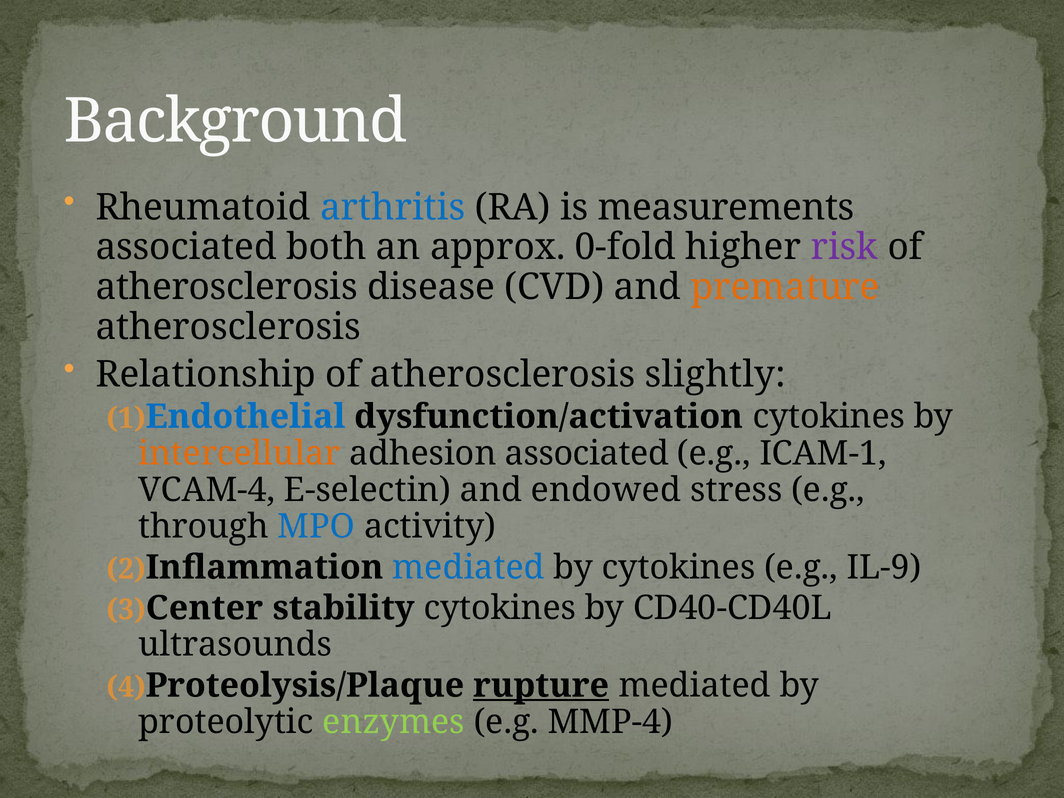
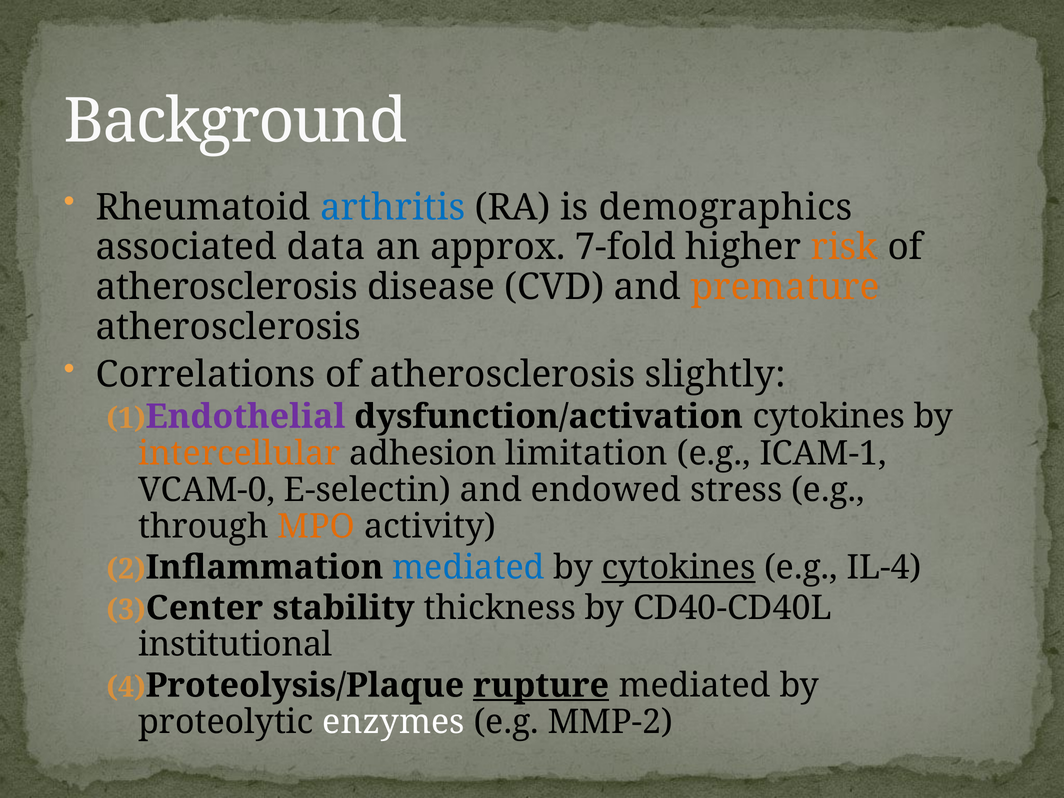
measurements: measurements -> demographics
both: both -> data
0-fold: 0-fold -> 7-fold
risk colour: purple -> orange
Relationship: Relationship -> Correlations
Endothelial colour: blue -> purple
adhesion associated: associated -> limitation
VCAM-4: VCAM-4 -> VCAM-0
MPO colour: blue -> orange
cytokines at (679, 567) underline: none -> present
IL-9: IL-9 -> IL-4
stability cytokines: cytokines -> thickness
ultrasounds: ultrasounds -> institutional
enzymes colour: light green -> white
MMP-4: MMP-4 -> MMP-2
